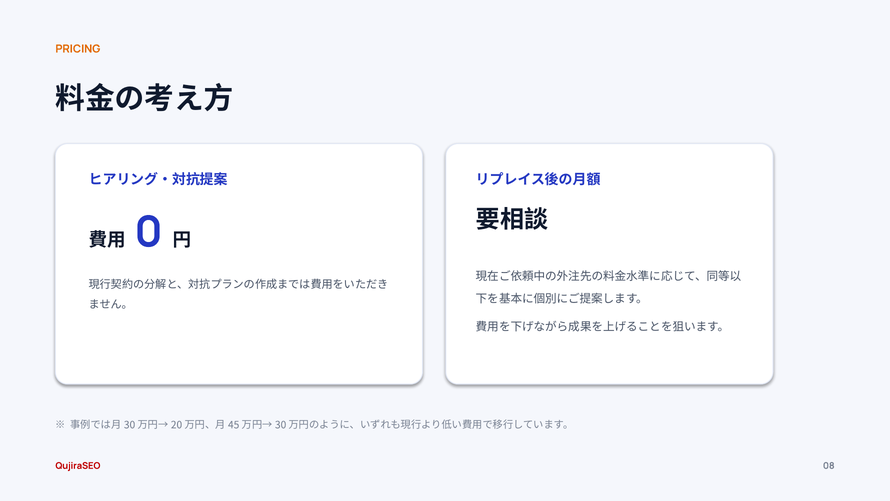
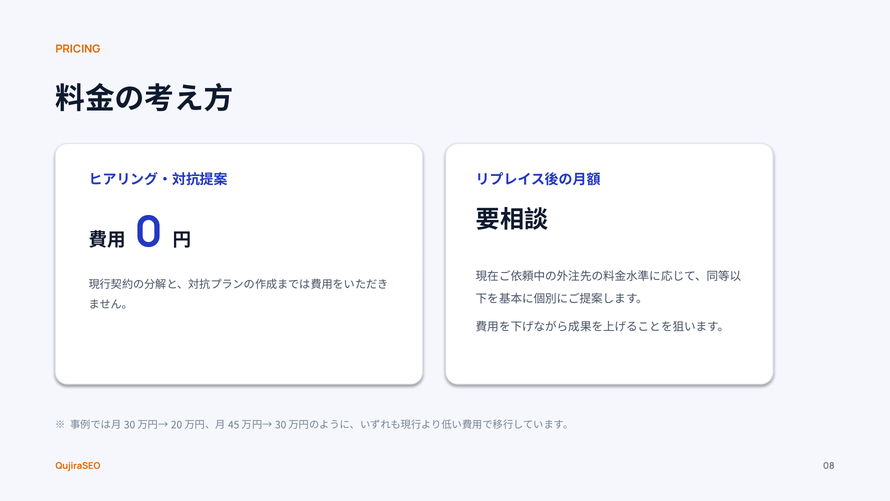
QujiraSEO colour: red -> orange
